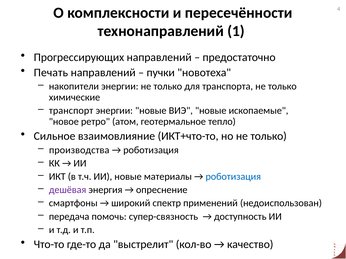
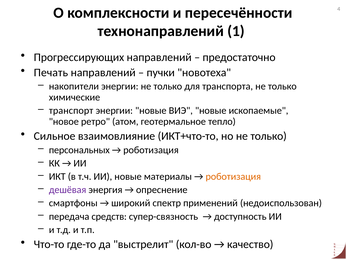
производства: производства -> персональных
роботизация at (233, 177) colour: blue -> orange
помочь: помочь -> средств
